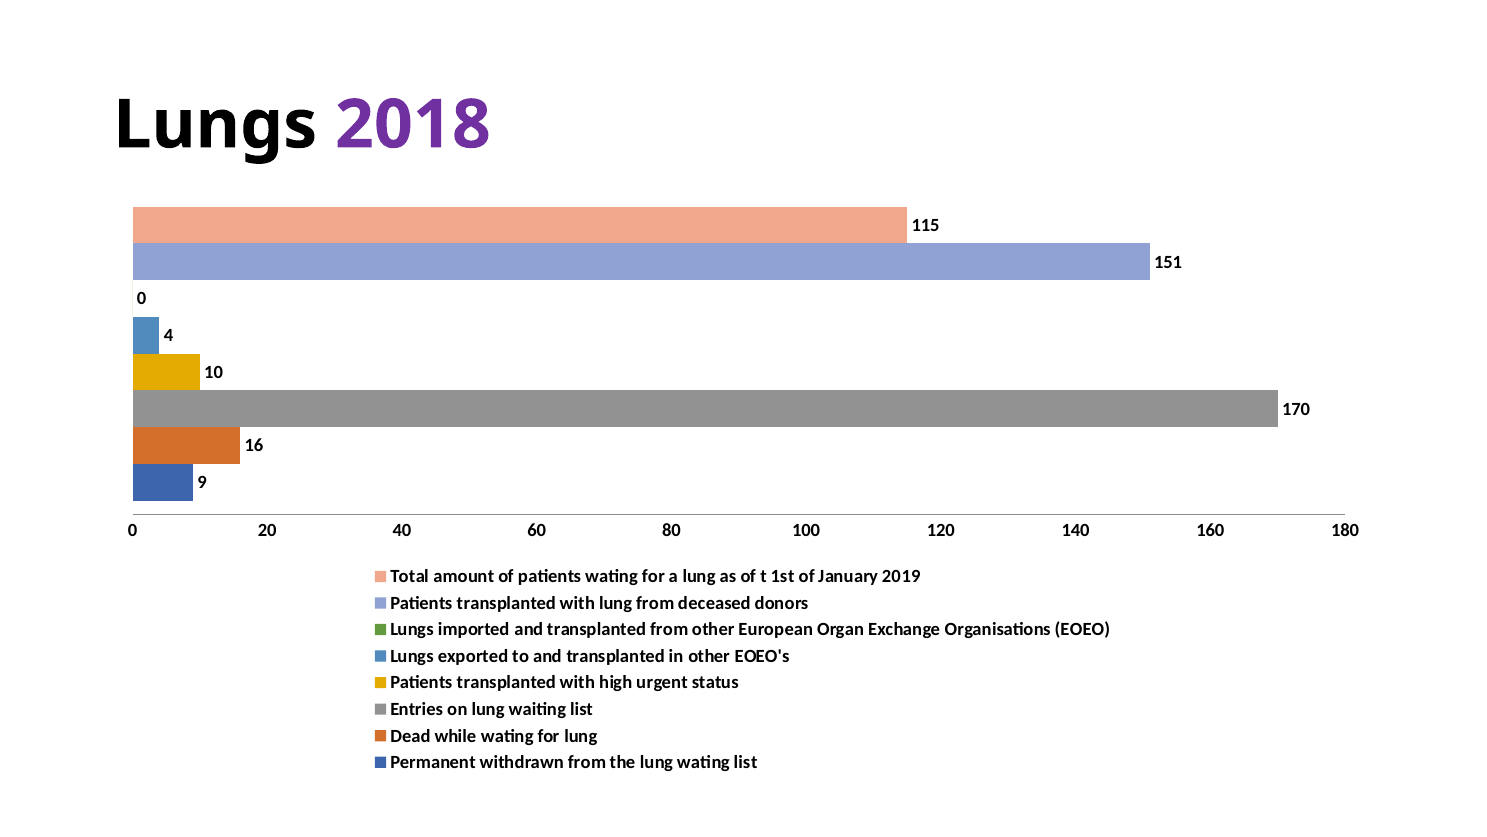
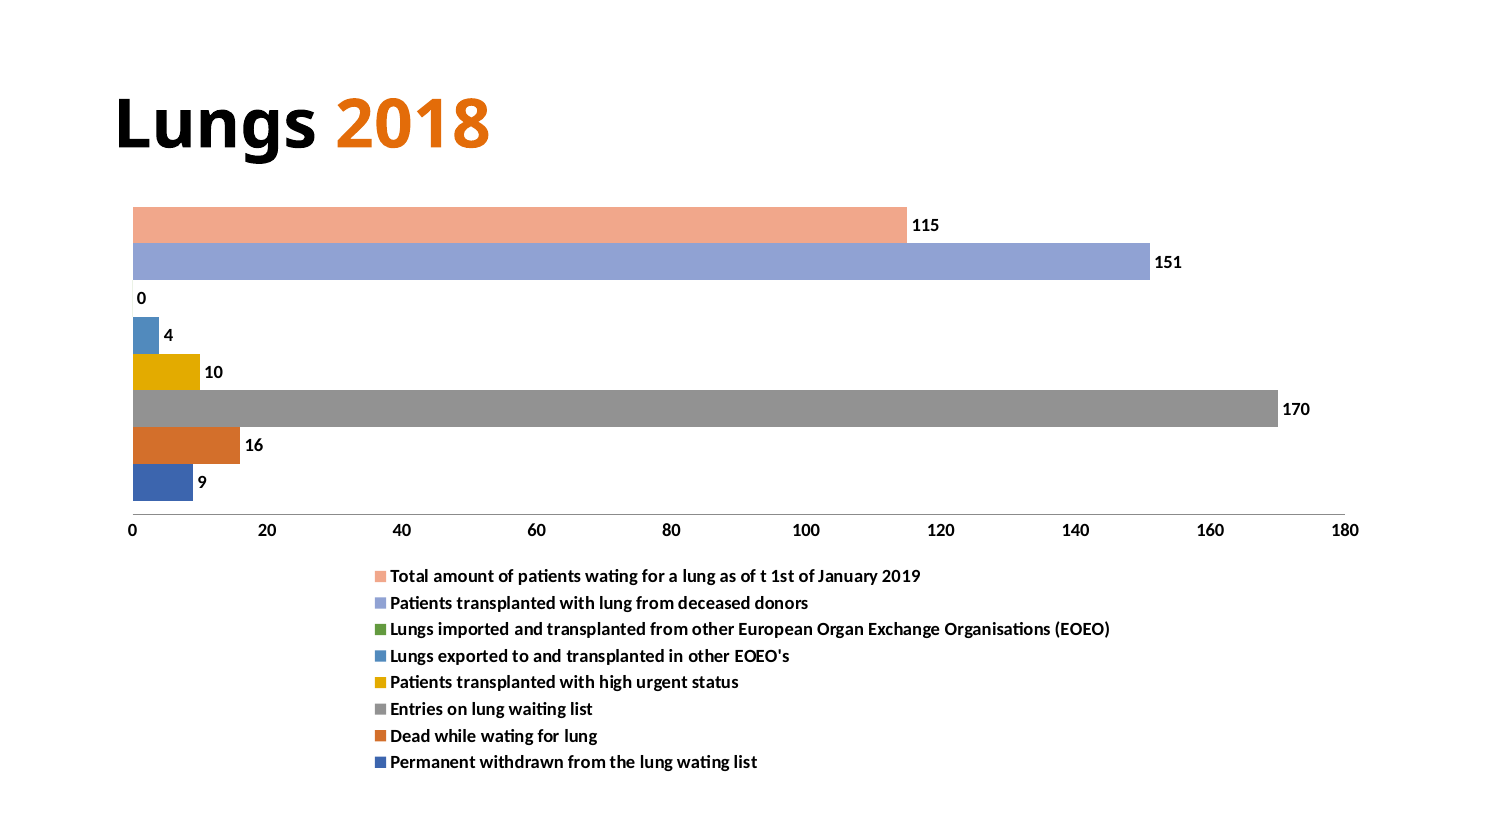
2018 colour: purple -> orange
